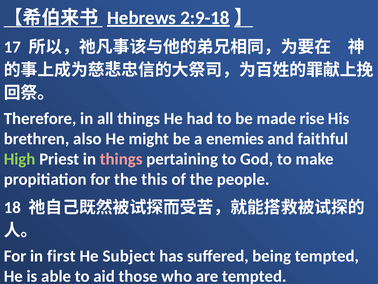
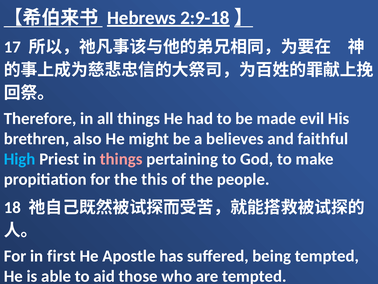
rise: rise -> evil
enemies: enemies -> believes
High colour: light green -> light blue
Subject: Subject -> Apostle
